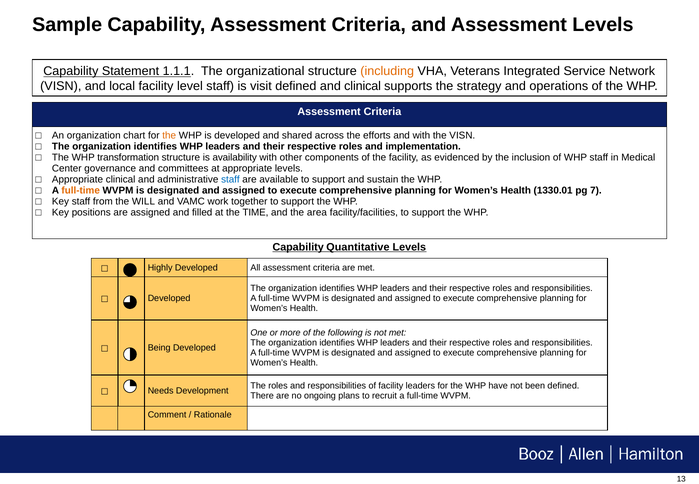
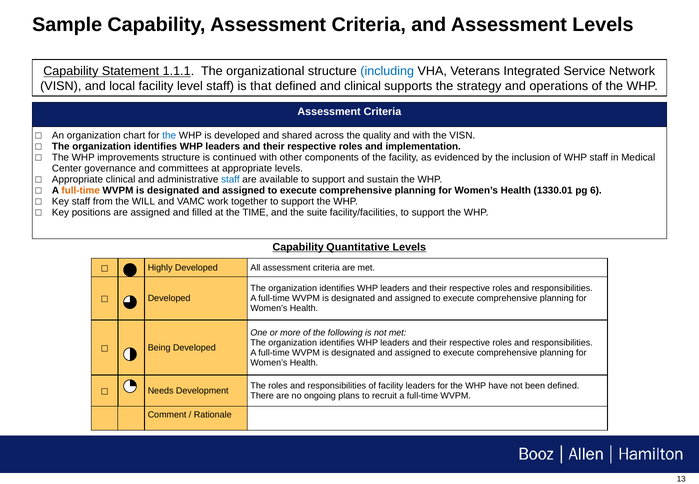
including colour: orange -> blue
visit: visit -> that
the at (169, 136) colour: orange -> blue
efforts: efforts -> quality
transformation: transformation -> improvements
availability: availability -> continued
7: 7 -> 6
area: area -> suite
